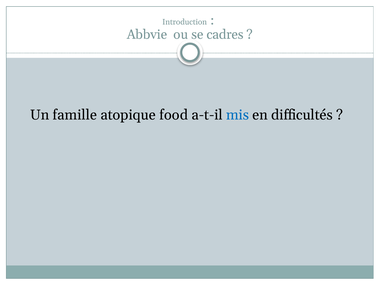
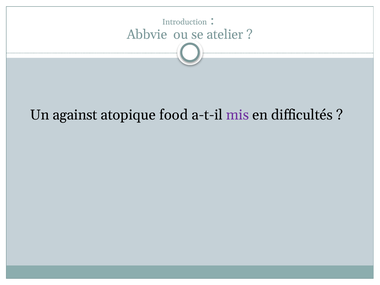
cadres: cadres -> atelier
famille: famille -> against
mis colour: blue -> purple
